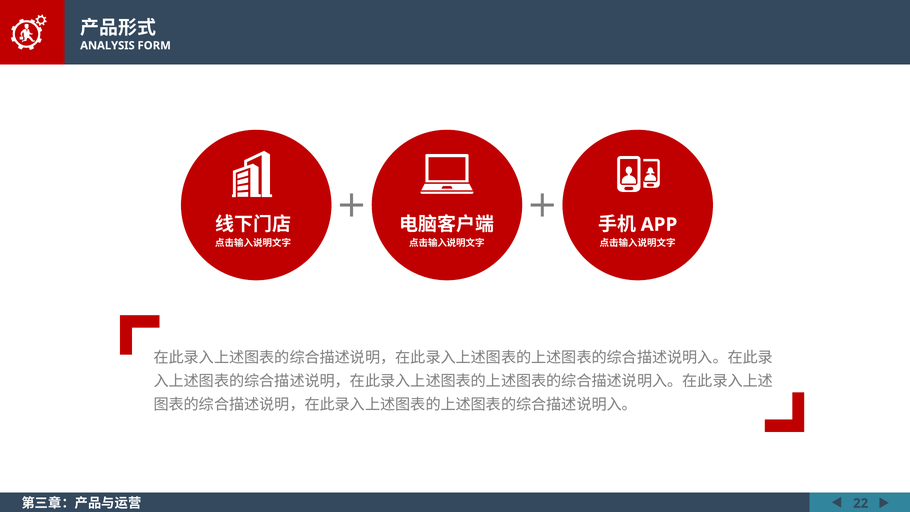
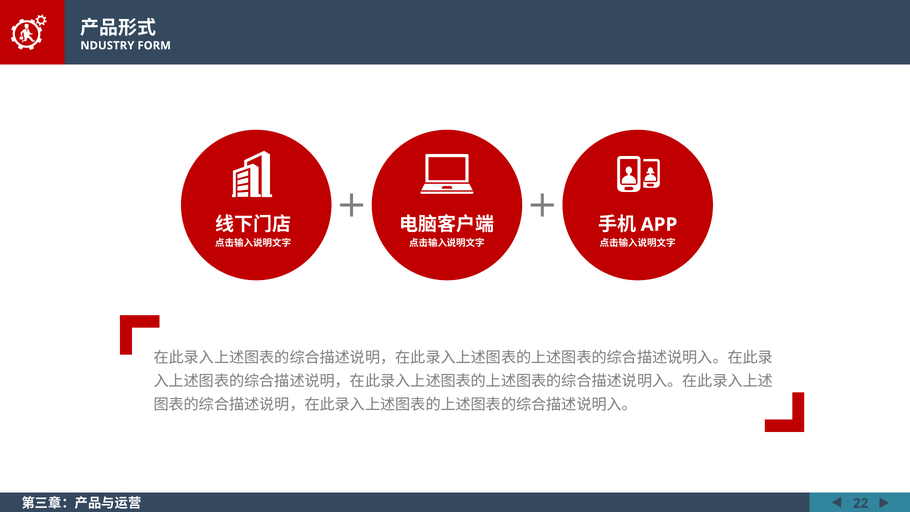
ANALYSIS: ANALYSIS -> NDUSTRY
